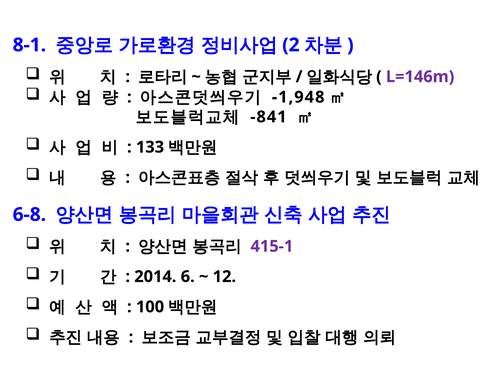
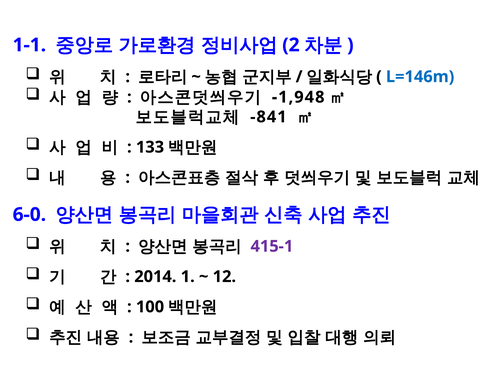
8-1: 8-1 -> 1-1
L=146m colour: purple -> blue
6-8: 6-8 -> 6-0
6: 6 -> 1
